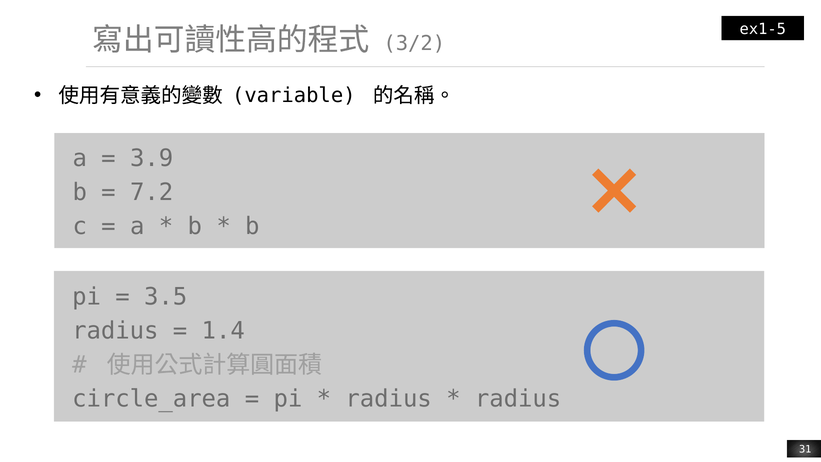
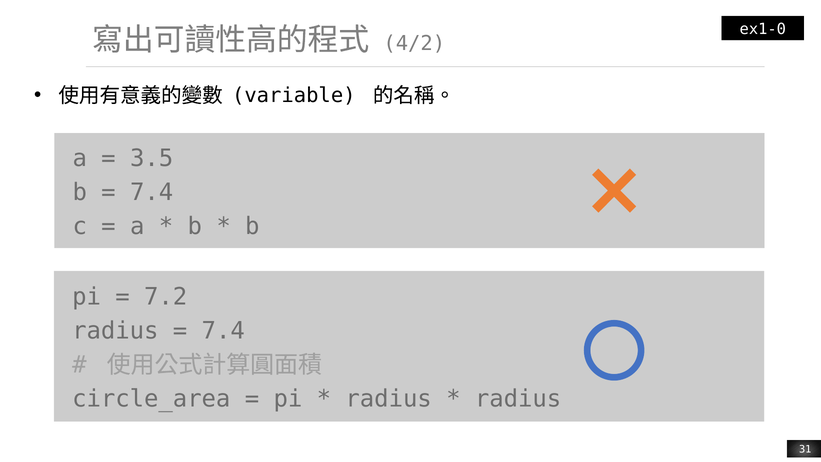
ex1-5: ex1-5 -> ex1-0
3/2: 3/2 -> 4/2
3.9: 3.9 -> 3.5
7.2 at (152, 192): 7.2 -> 7.4
3.5: 3.5 -> 7.2
1.4 at (223, 331): 1.4 -> 7.4
